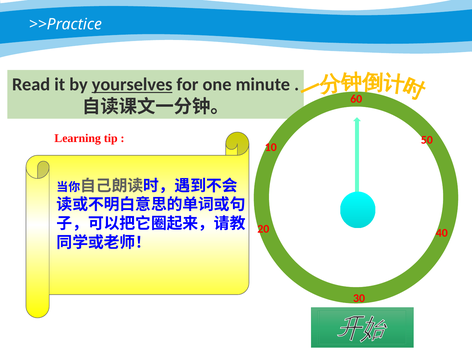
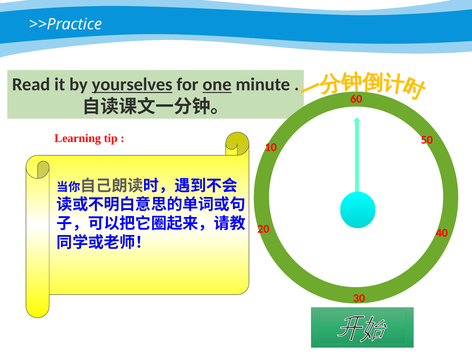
one underline: none -> present
